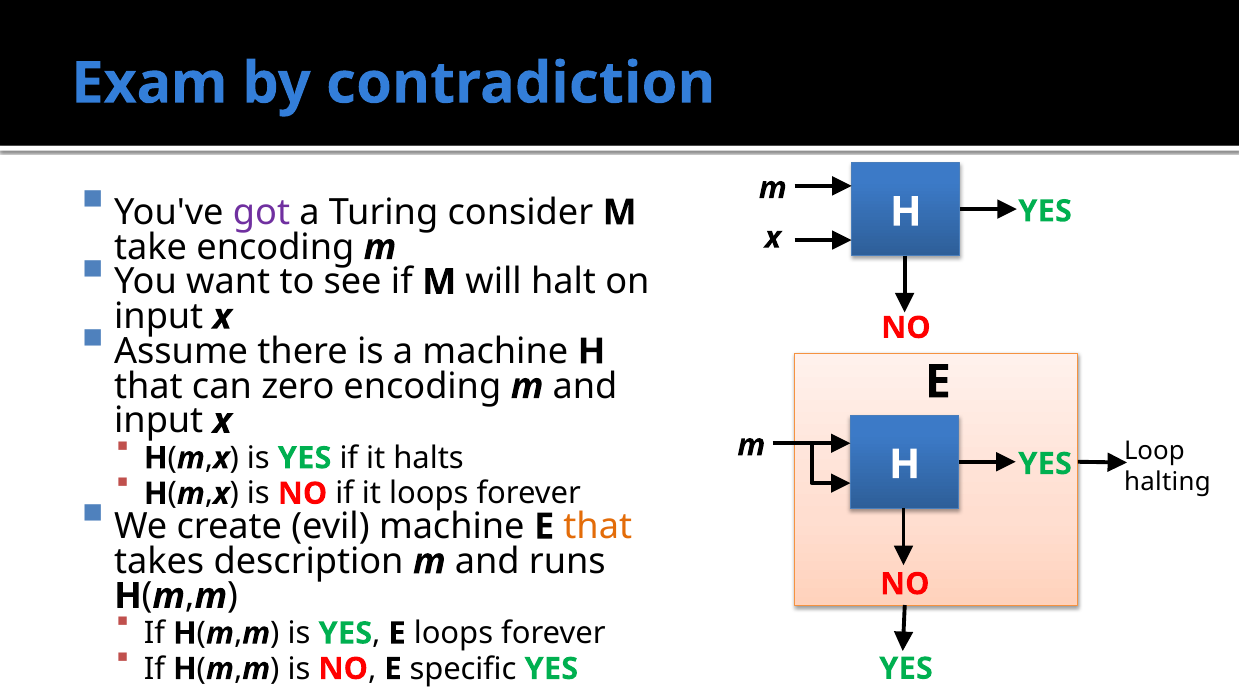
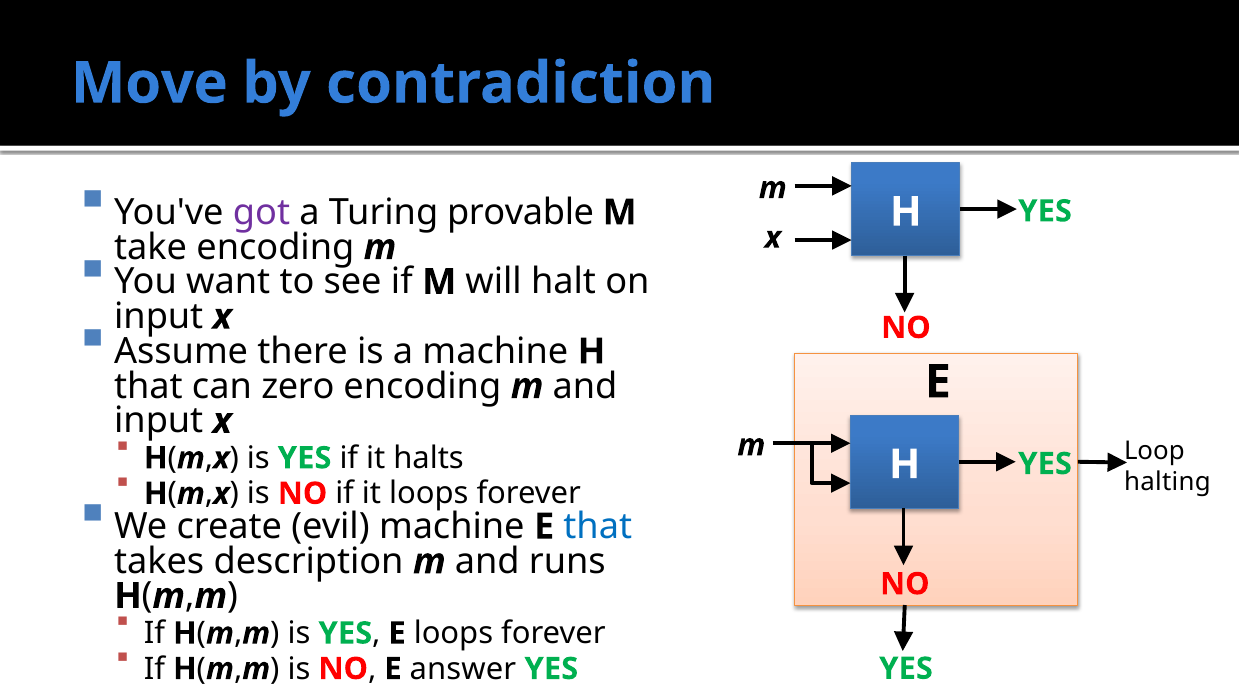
Exam: Exam -> Move
consider: consider -> provable
that at (598, 527) colour: orange -> blue
specific: specific -> answer
